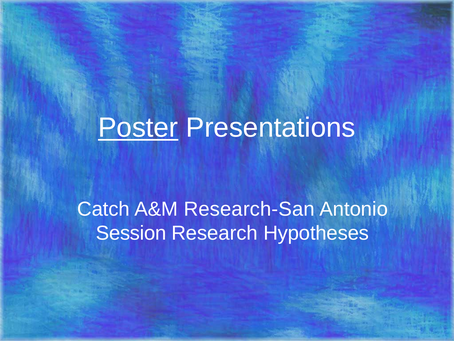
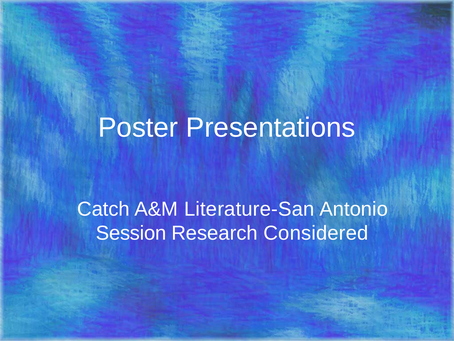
Poster underline: present -> none
Research-San: Research-San -> Literature-San
Hypotheses: Hypotheses -> Considered
